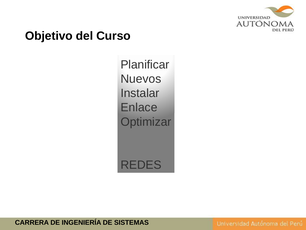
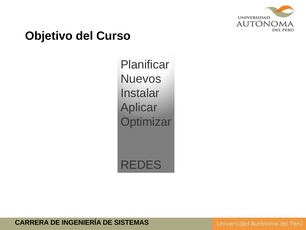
Enlace: Enlace -> Aplicar
